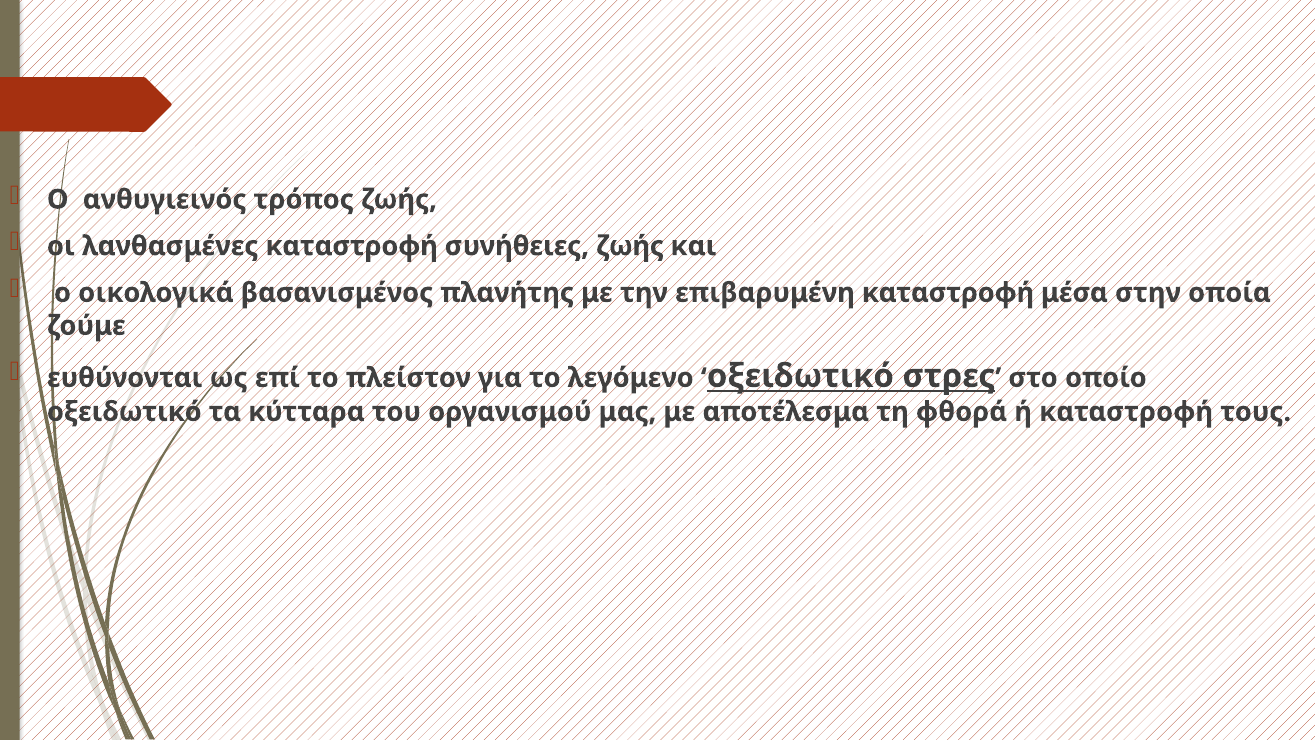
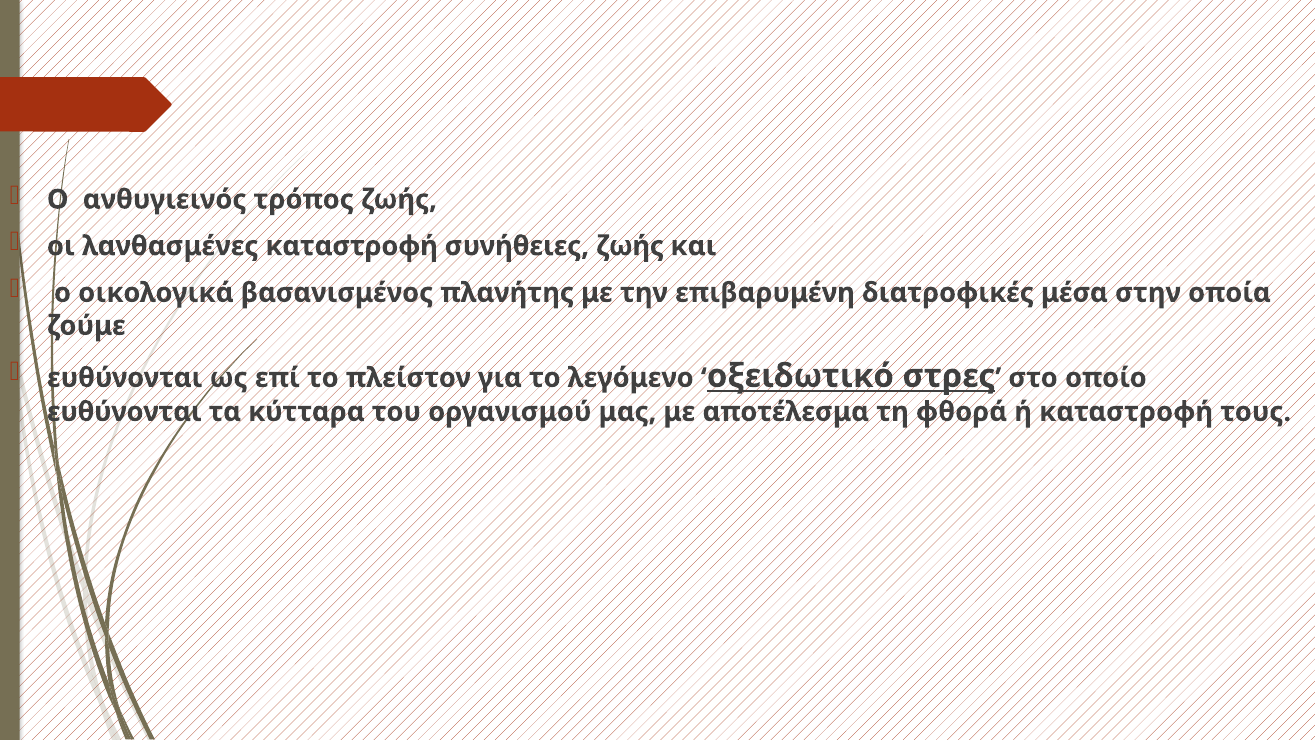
επιβαρυμένη καταστροφή: καταστροφή -> διατροφικές
οξειδωτικό at (124, 412): οξειδωτικό -> ευθύνονται
